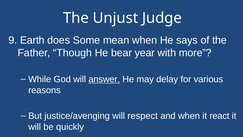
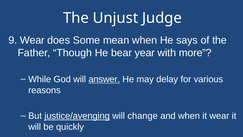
9 Earth: Earth -> Wear
justice/avenging underline: none -> present
respect: respect -> change
it react: react -> wear
